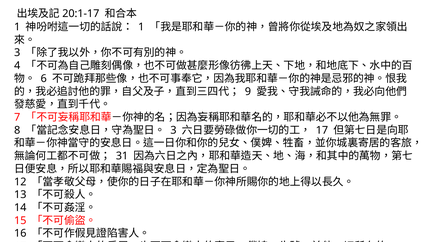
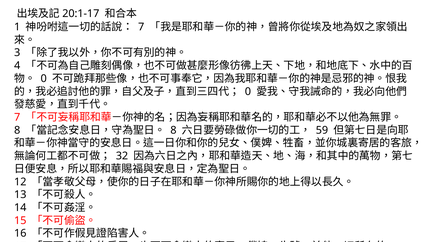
1 at (141, 27): 1 -> 7
6 at (44, 79): 6 -> 0
9 at (248, 91): 9 -> 0
3 at (173, 130): 3 -> 8
17 at (322, 130): 17 -> 59
31: 31 -> 32
